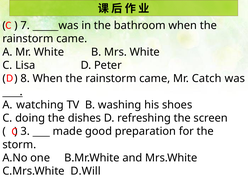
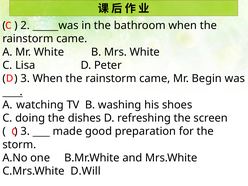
7: 7 -> 2
8 at (25, 78): 8 -> 3
Catch: Catch -> Begin
